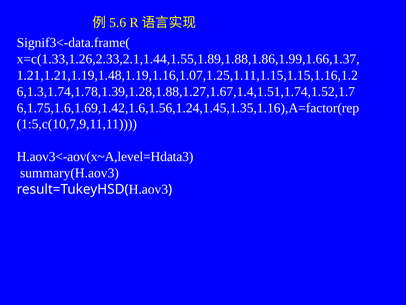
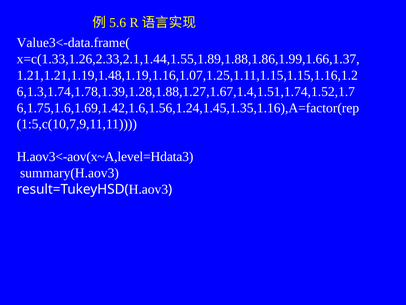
Signif3<-data.frame(: Signif3<-data.frame( -> Value3<-data.frame(
